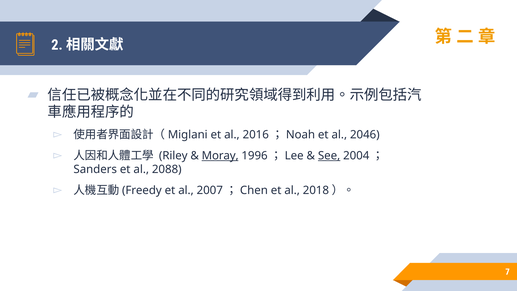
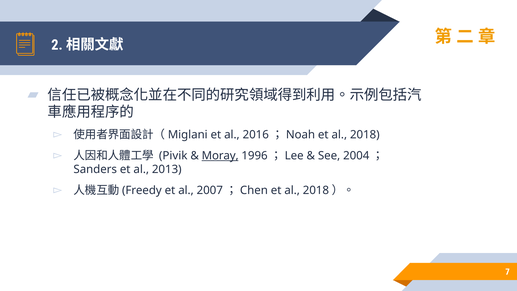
2046: 2046 -> 2018
Riley: Riley -> Pivik
See underline: present -> none
2088: 2088 -> 2013
